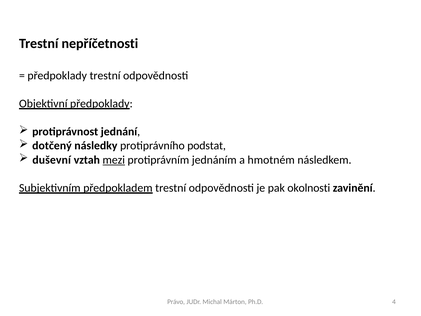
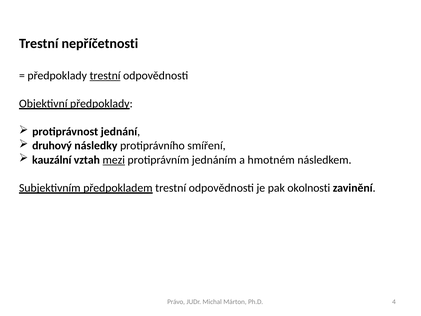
trestní at (105, 75) underline: none -> present
dotčený: dotčený -> druhový
podstat: podstat -> smíření
duševní: duševní -> kauzální
